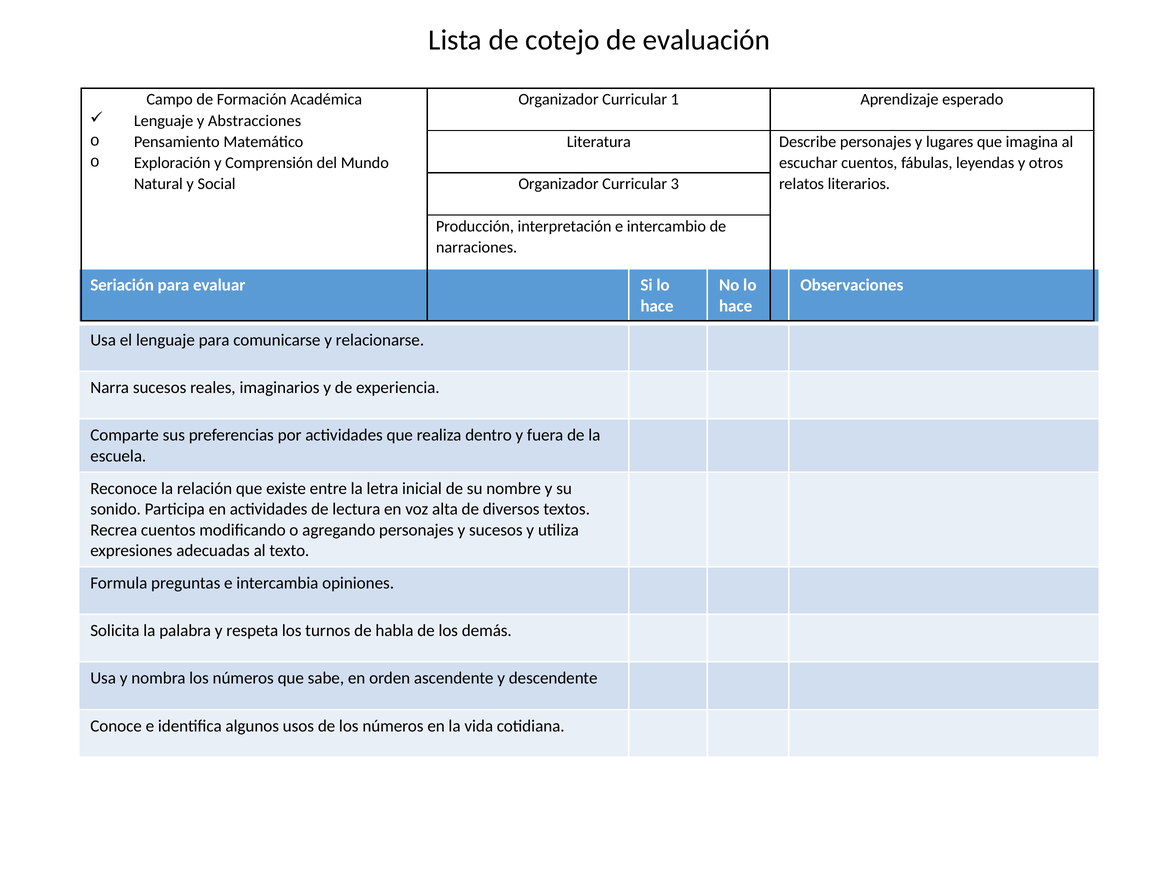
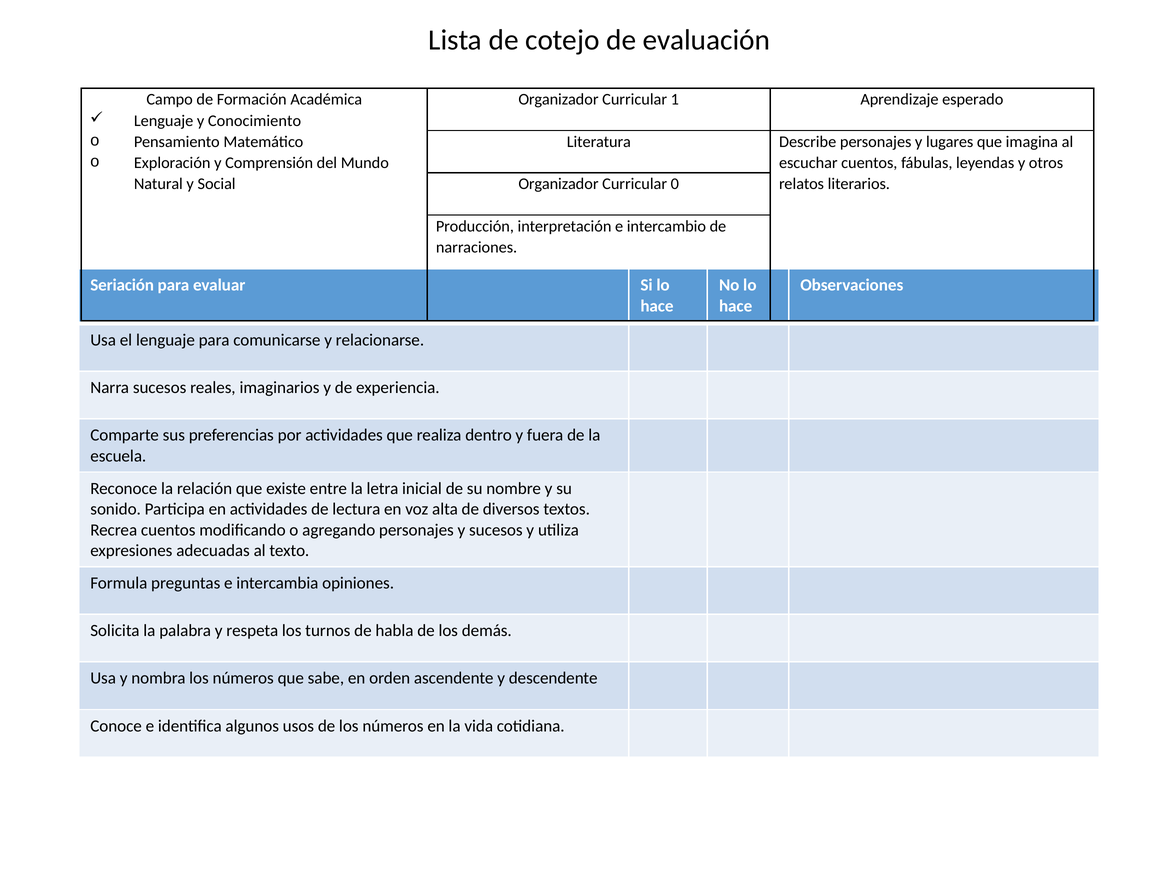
Abstracciones: Abstracciones -> Conocimiento
3: 3 -> 0
